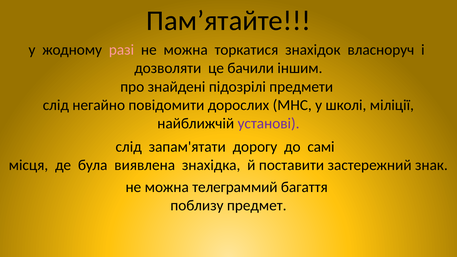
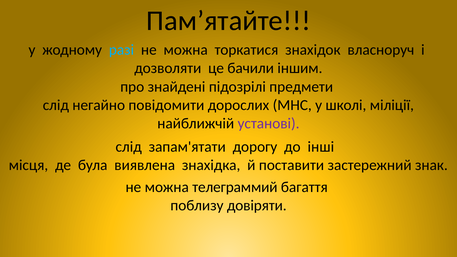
разі colour: pink -> light blue
самі: самі -> інші
предмет: предмет -> довіряти
